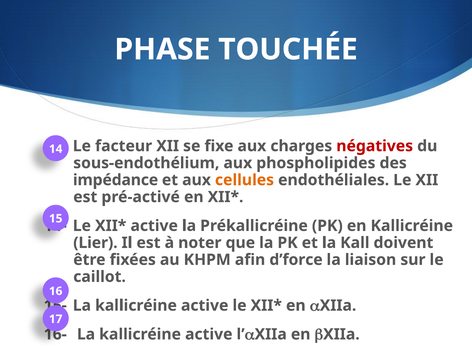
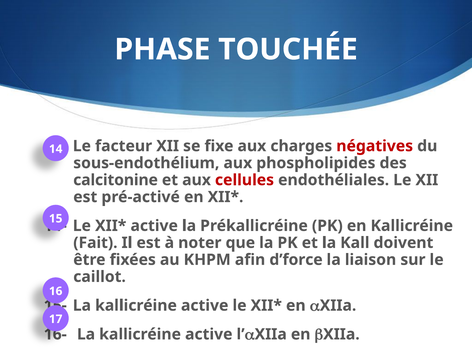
impédance: impédance -> calcitonine
cellules colour: orange -> red
Lier: Lier -> Fait
